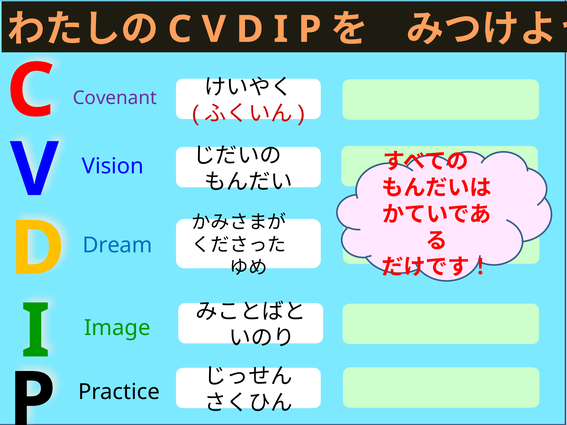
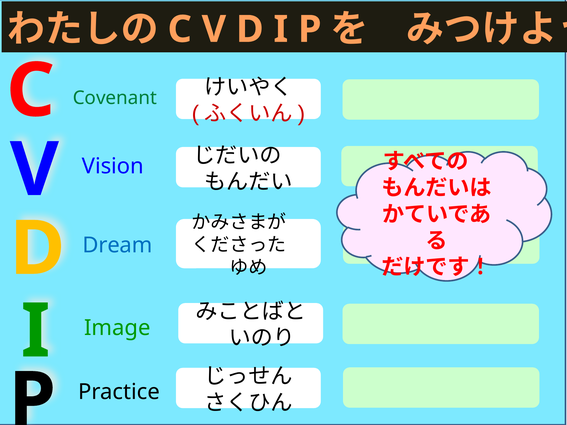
Covenant colour: purple -> green
